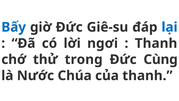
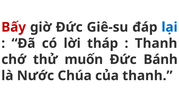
Bấy colour: blue -> red
ngơi: ngơi -> tháp
trong: trong -> muốn
Cùng: Cùng -> Bánh
